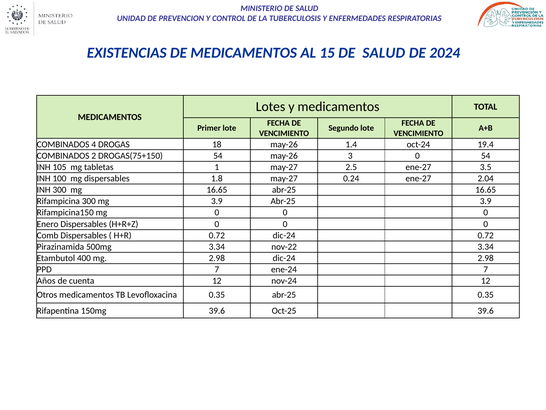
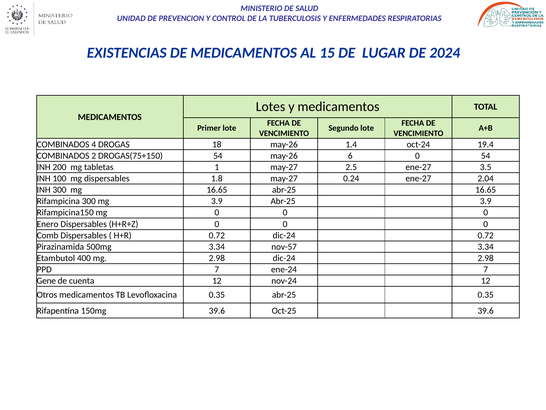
15 DE SALUD: SALUD -> LUGAR
3: 3 -> 6
105: 105 -> 200
nov-22: nov-22 -> nov-57
Años: Años -> Gene
